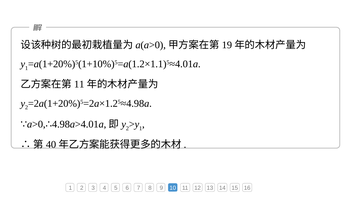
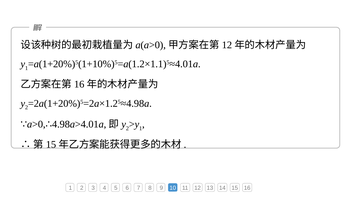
19 at (227, 45): 19 -> 12
11 at (79, 84): 11 -> 16
40 at (51, 145): 40 -> 15
